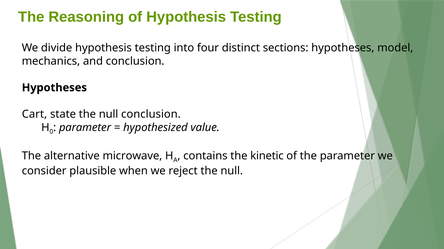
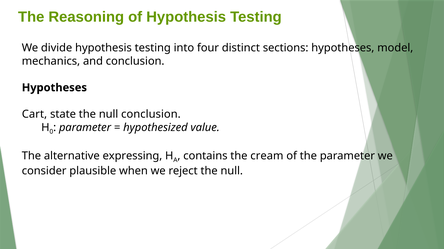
microwave: microwave -> expressing
kinetic: kinetic -> cream
